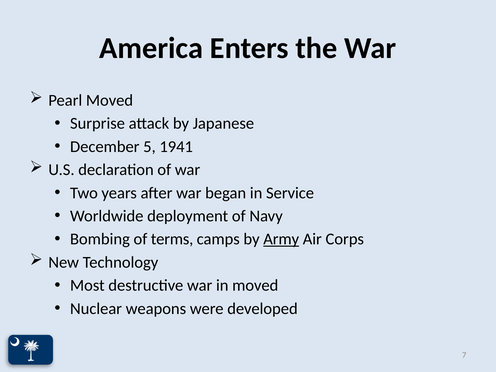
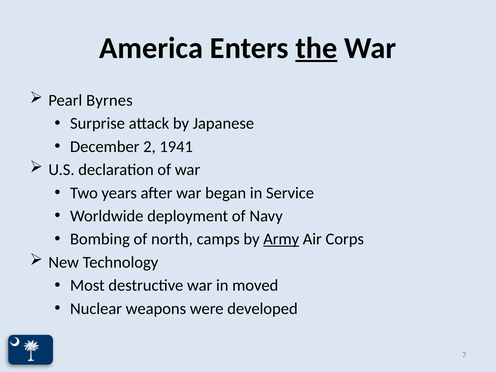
the underline: none -> present
Pearl Moved: Moved -> Byrnes
5: 5 -> 2
terms: terms -> north
